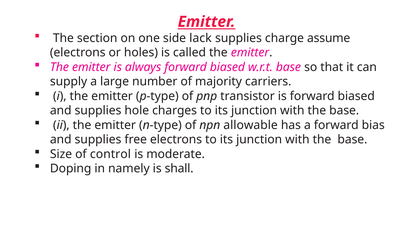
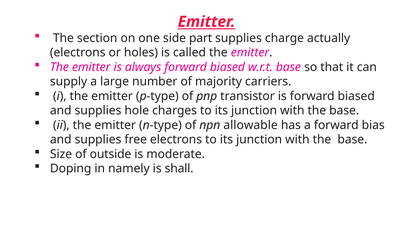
lack: lack -> part
assume: assume -> actually
control: control -> outside
